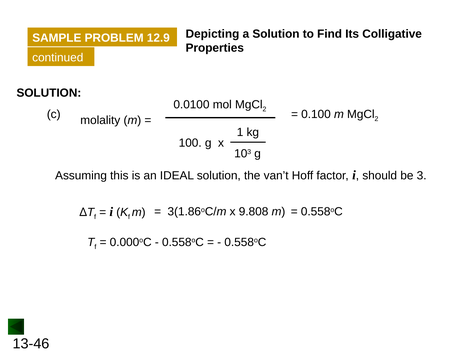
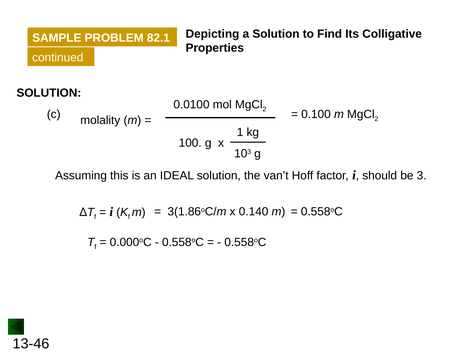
12.9: 12.9 -> 82.1
9.808: 9.808 -> 0.140
